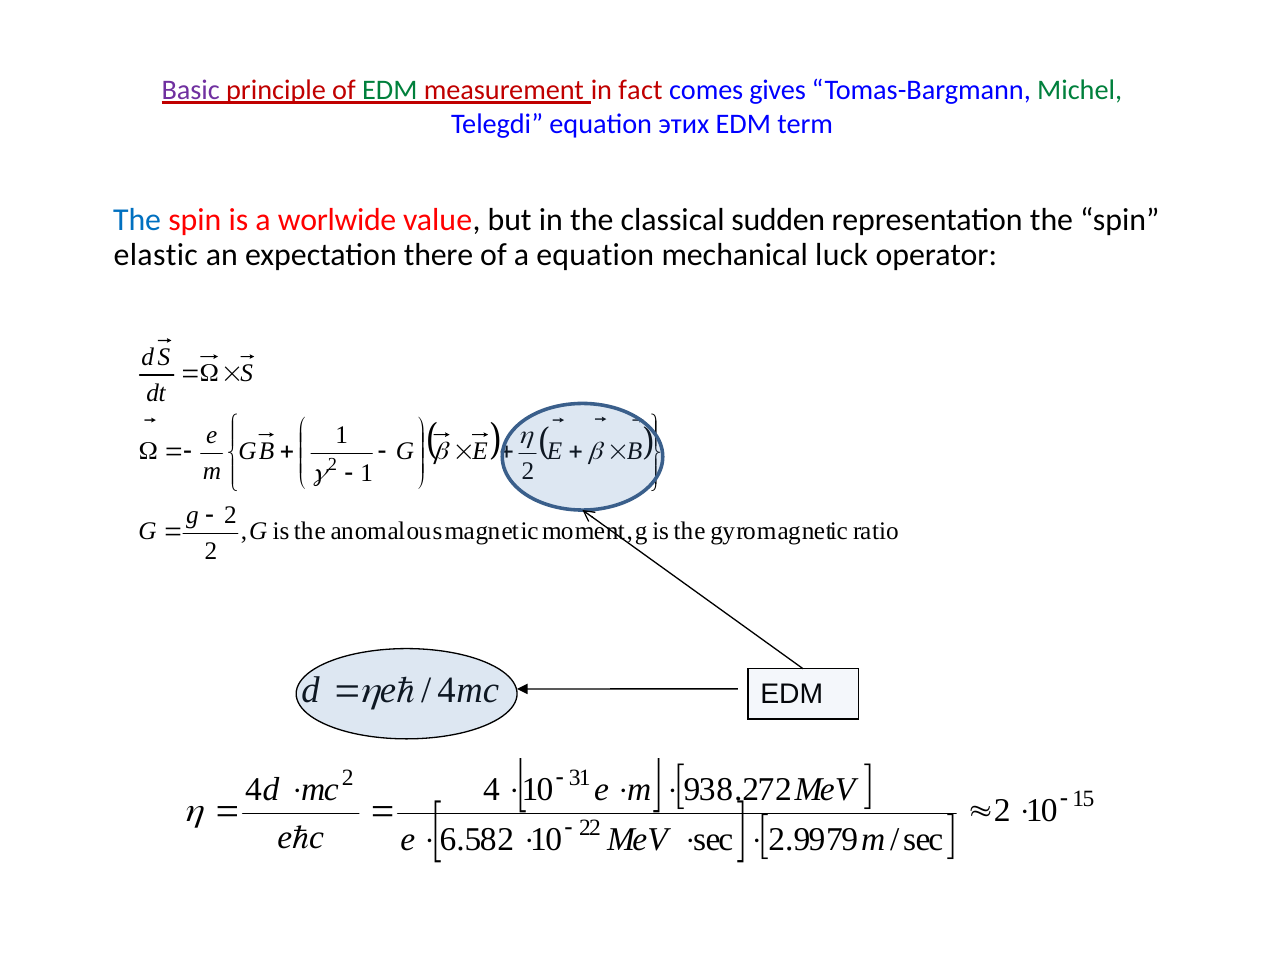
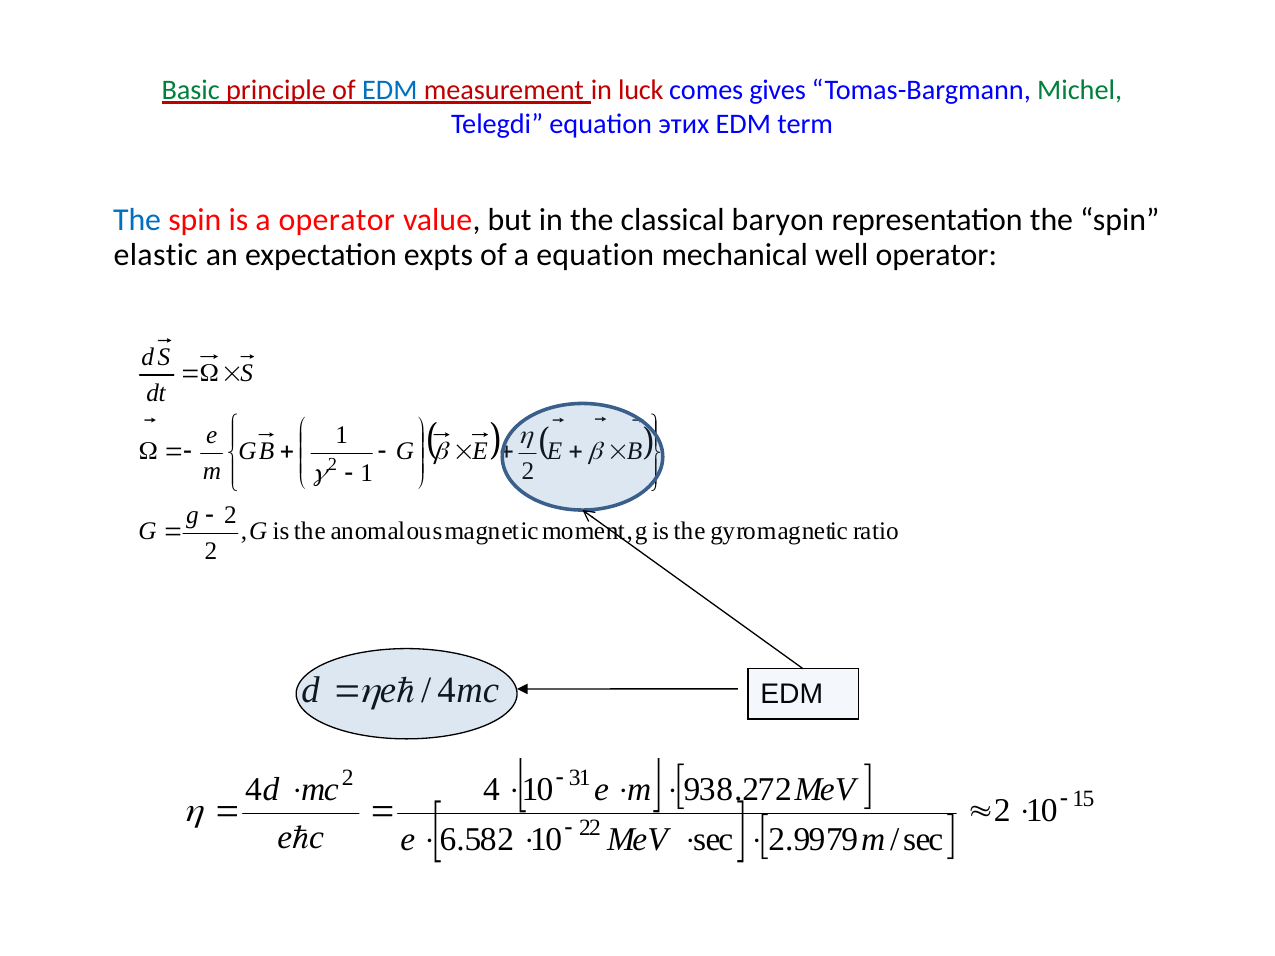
Basic colour: purple -> green
EDM at (390, 91) colour: green -> blue
fact: fact -> luck
a worlwide: worlwide -> operator
sudden: sudden -> baryon
there: there -> expts
luck: luck -> well
